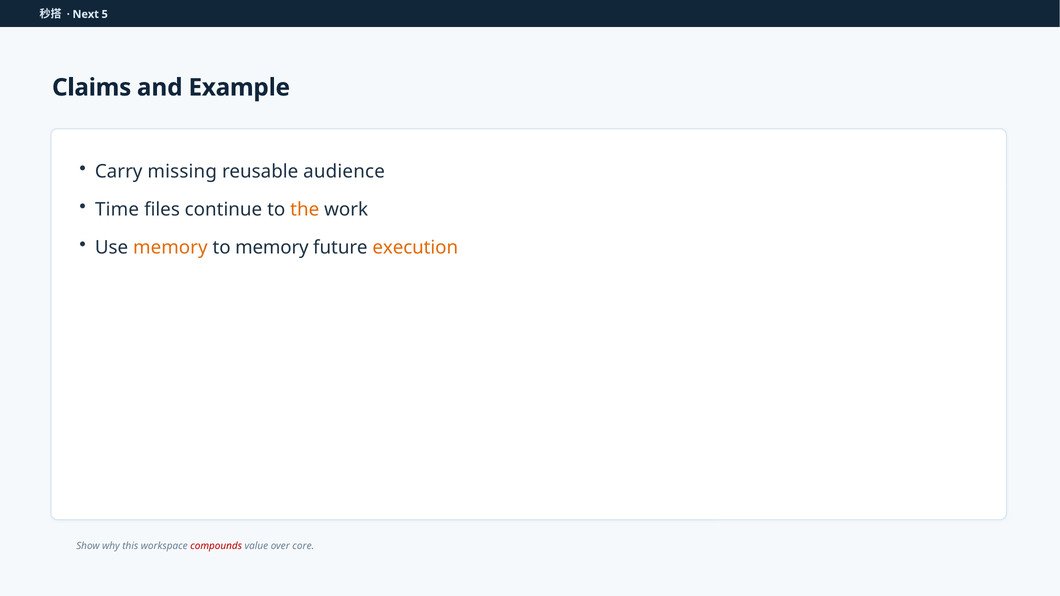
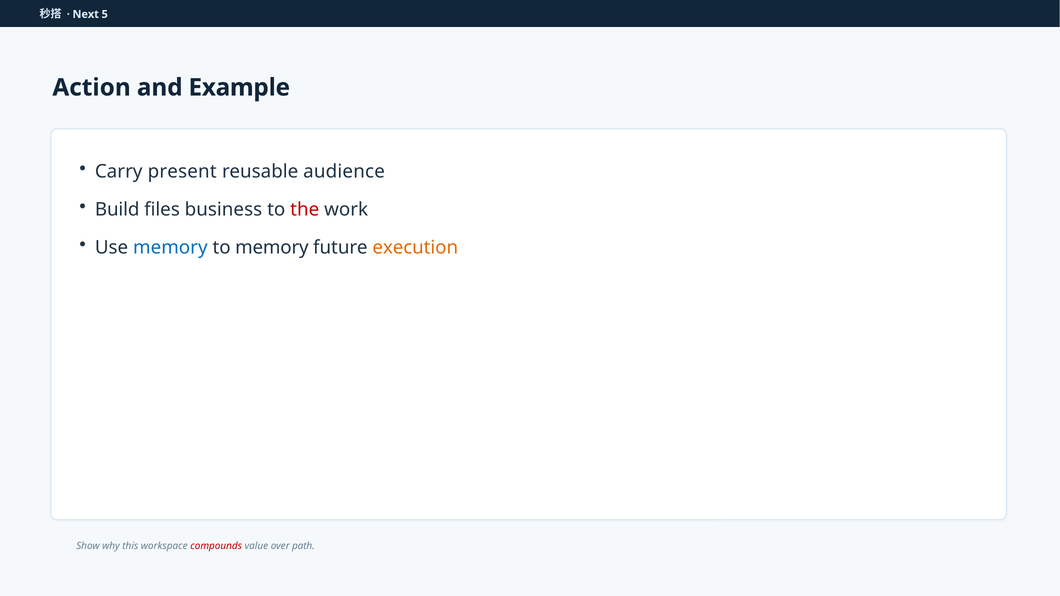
Claims: Claims -> Action
missing: missing -> present
Time: Time -> Build
continue: continue -> business
the colour: orange -> red
memory at (170, 248) colour: orange -> blue
core: core -> path
